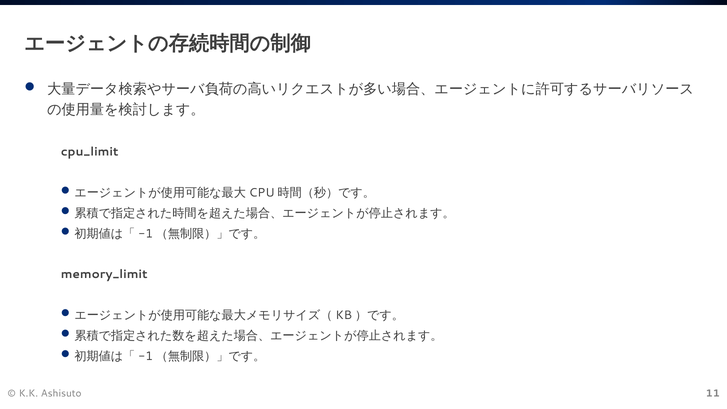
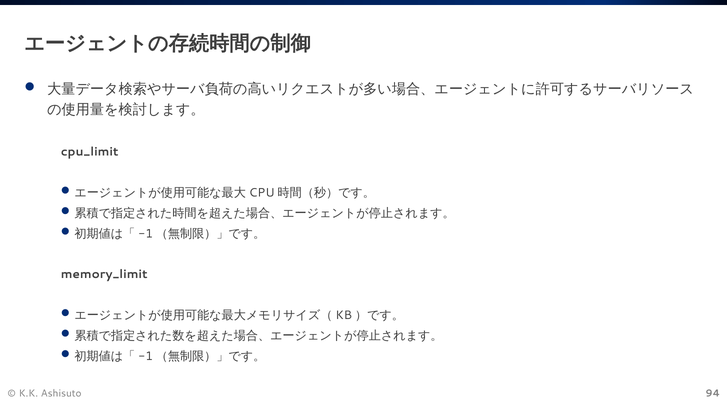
11: 11 -> 94
